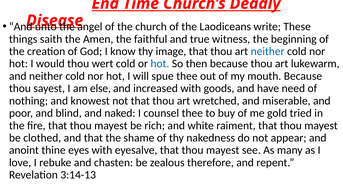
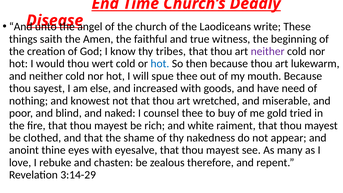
image: image -> tribes
neither at (268, 51) colour: blue -> purple
3:14-13: 3:14-13 -> 3:14-29
